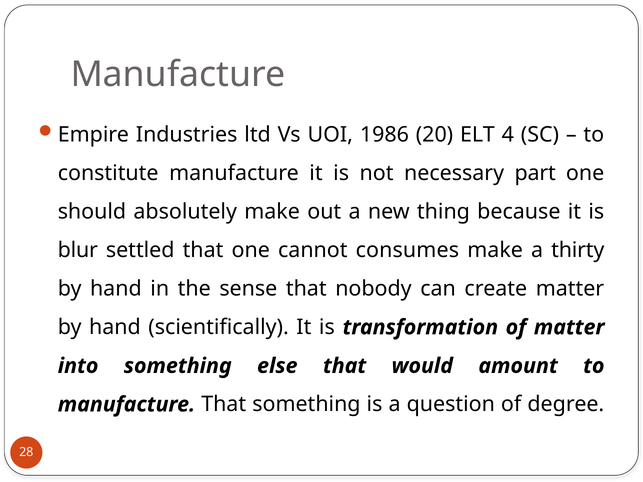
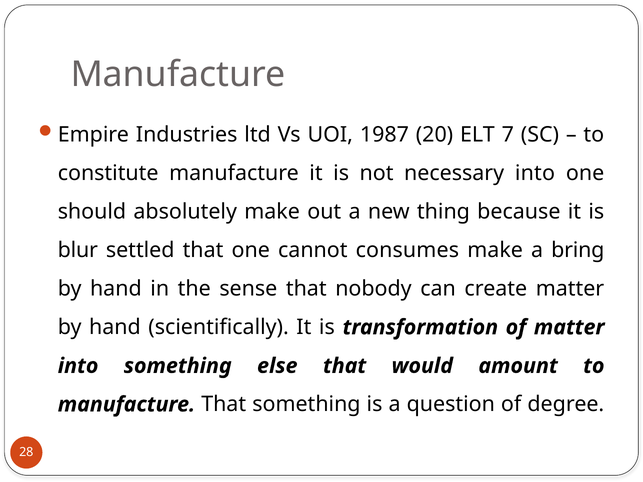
1986: 1986 -> 1987
4: 4 -> 7
necessary part: part -> into
thirty: thirty -> bring
